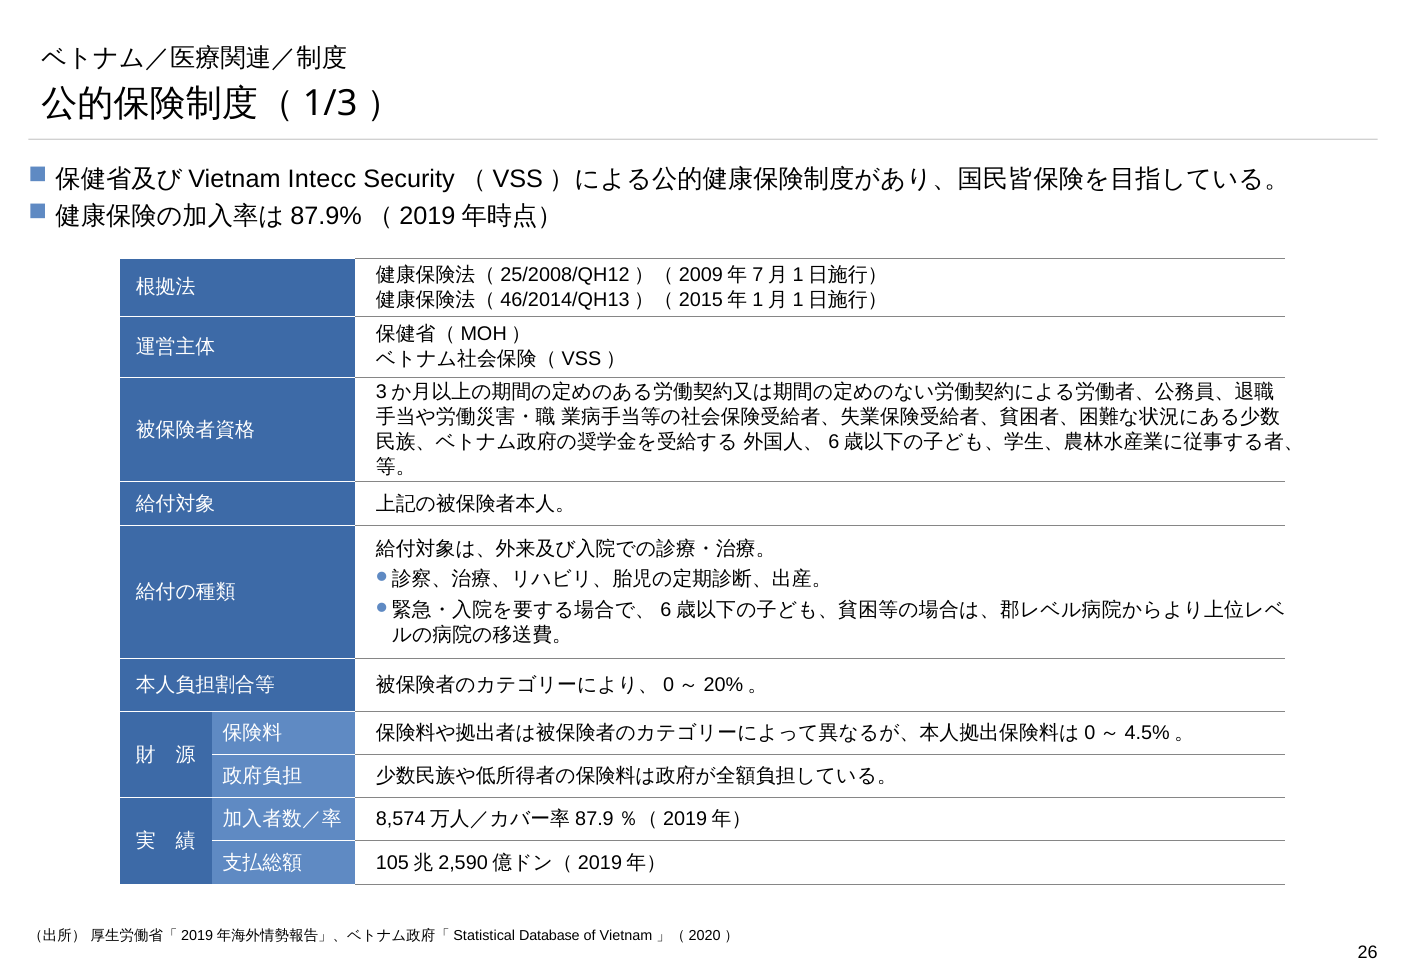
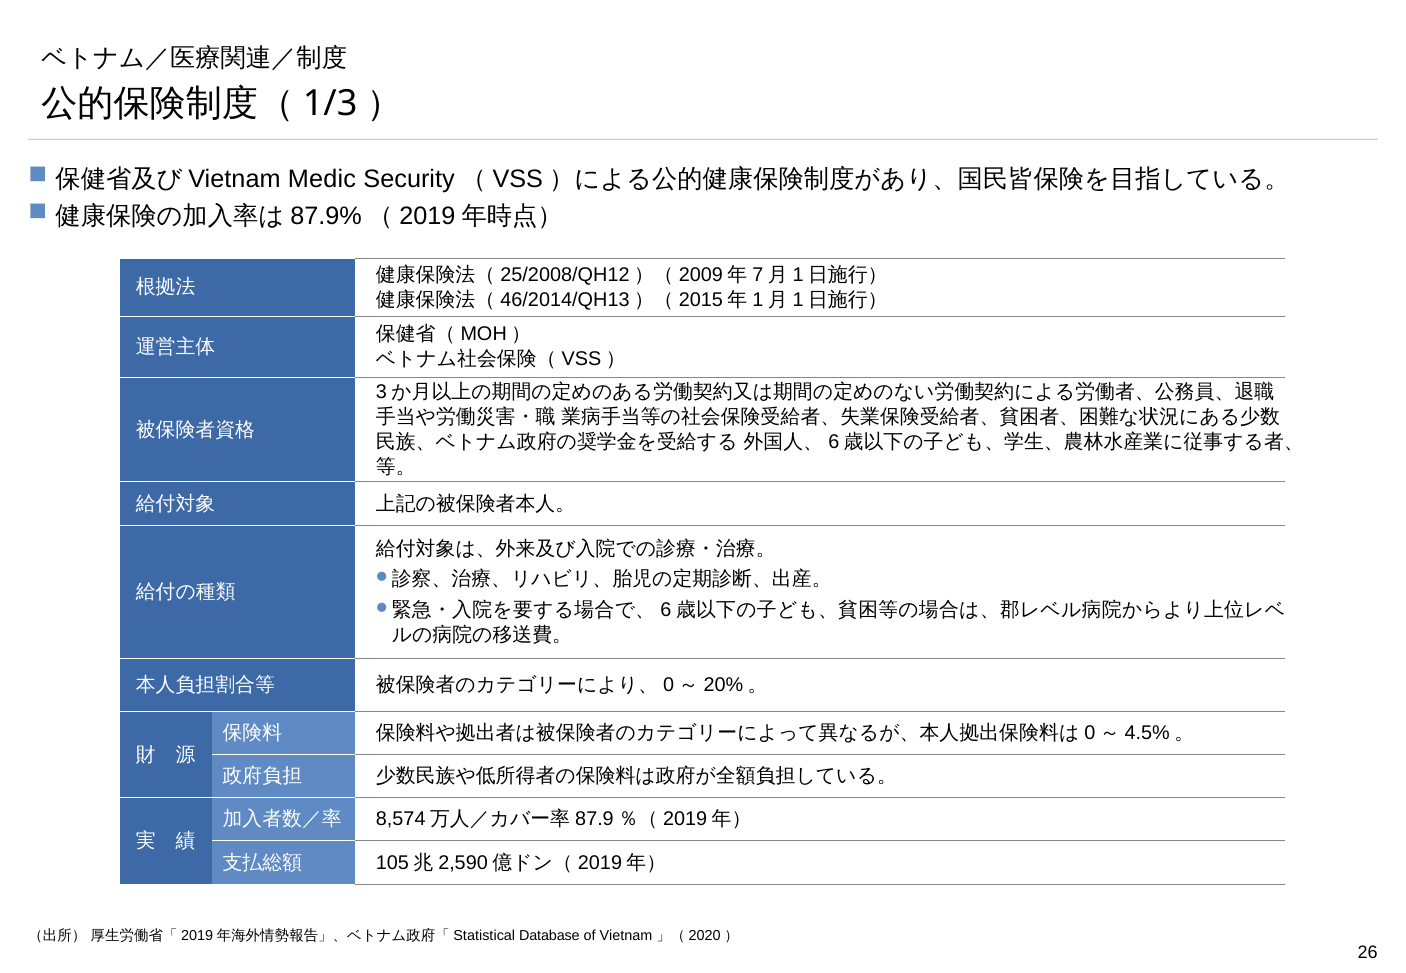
Intecc: Intecc -> Medic
